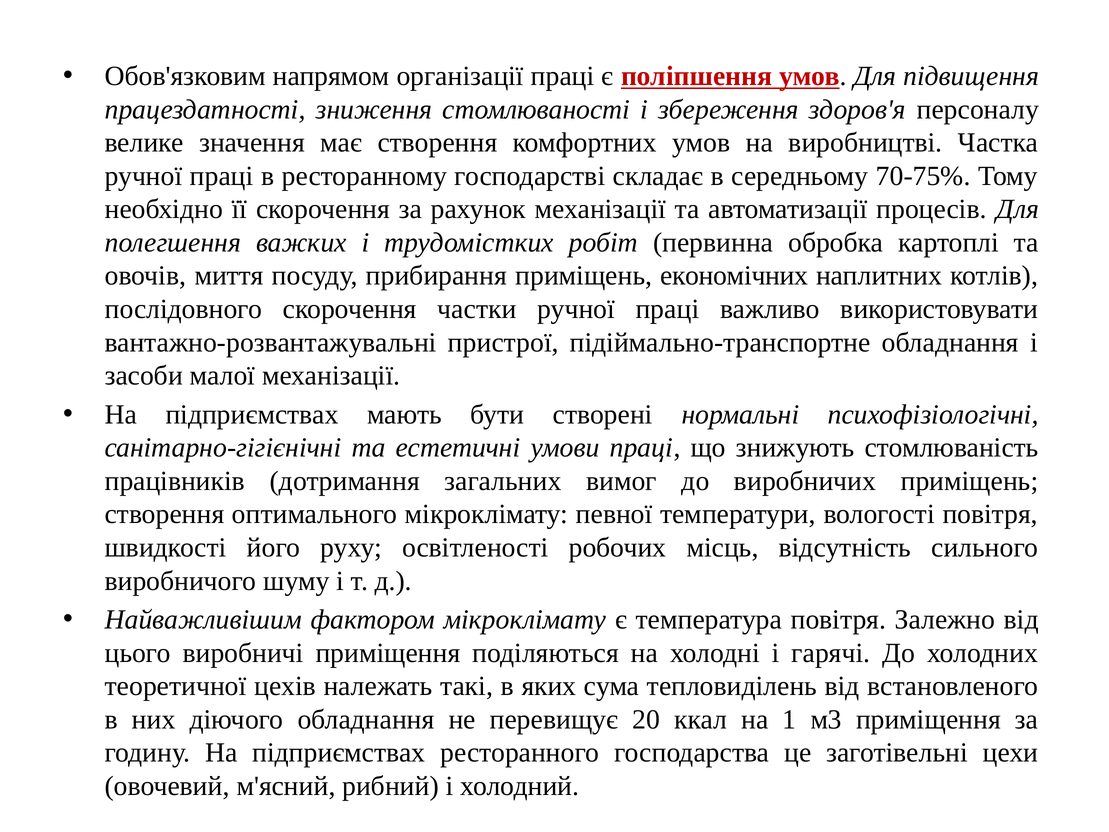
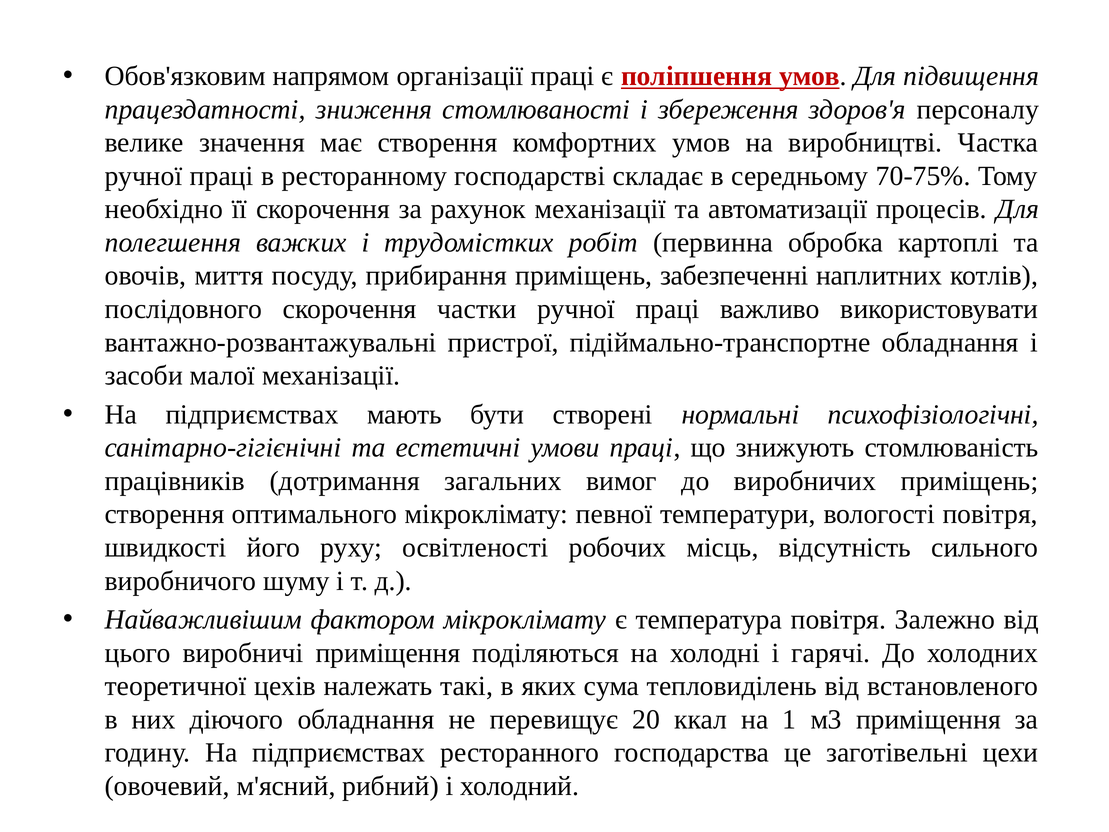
економічних: економічних -> забезпеченні
